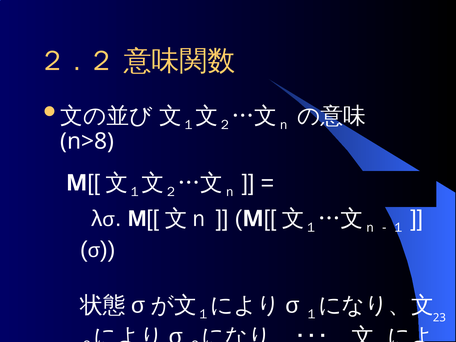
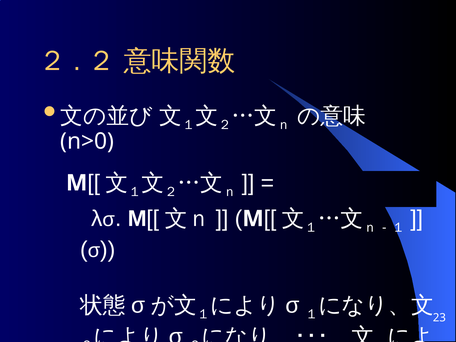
n>8: n>8 -> n>0
